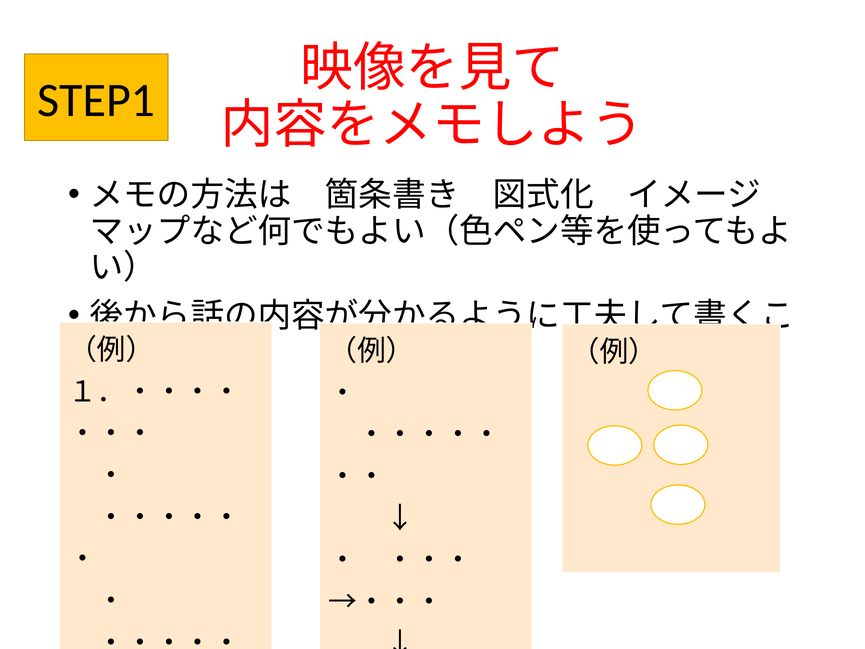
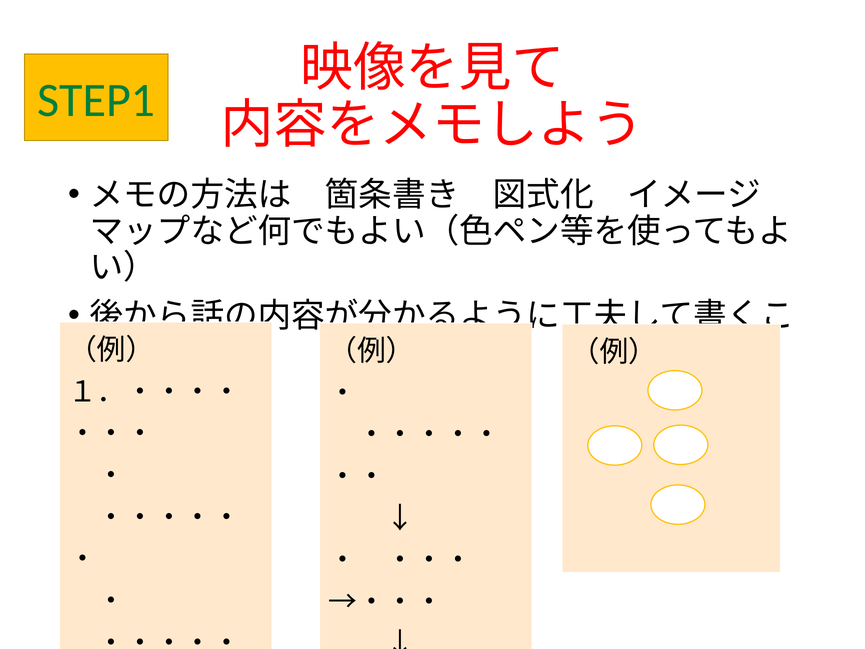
STEP1 colour: black -> green
